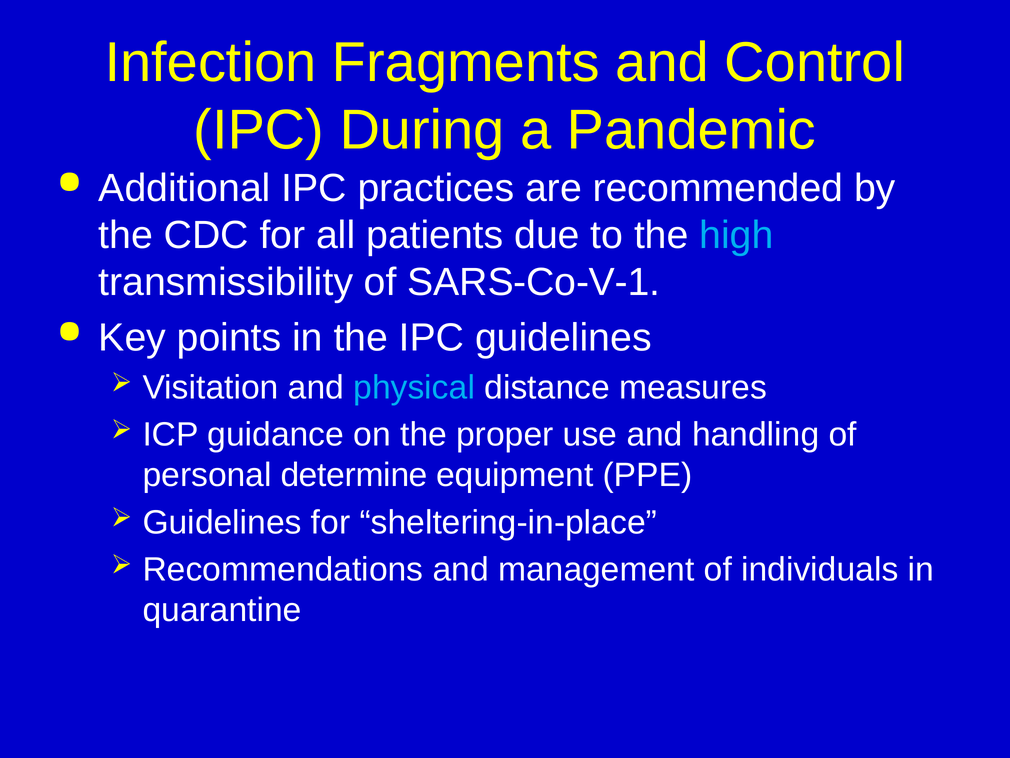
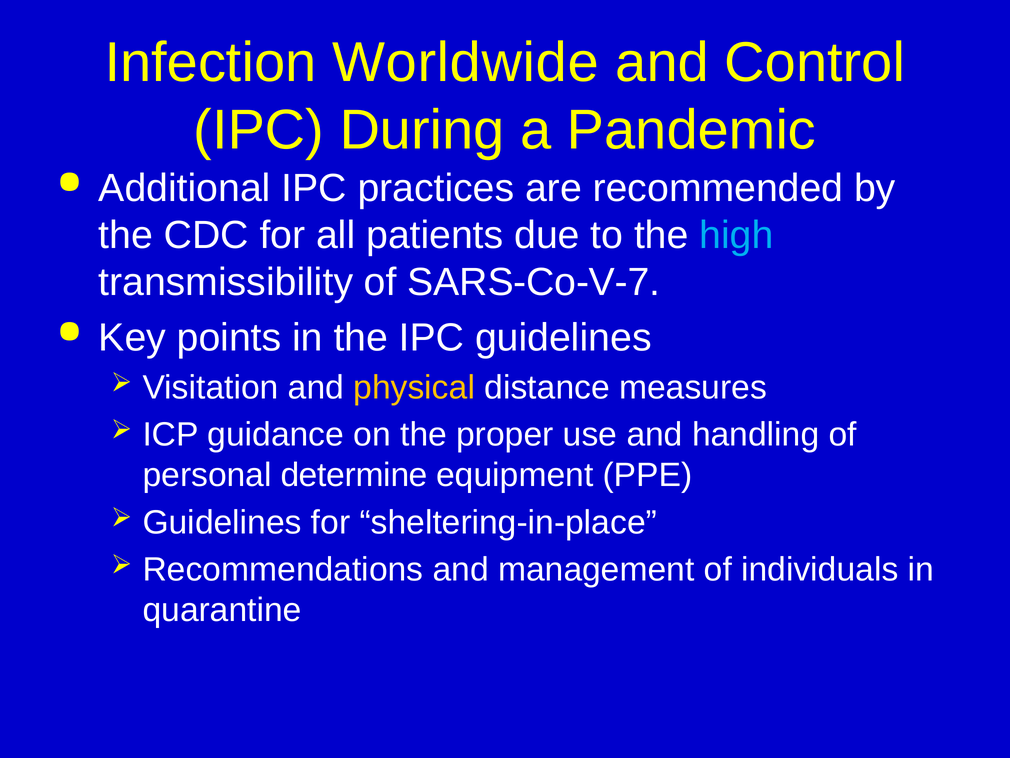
Fragments: Fragments -> Worldwide
SARS-Co-V-1: SARS-Co-V-1 -> SARS-Co-V-7
physical colour: light blue -> yellow
